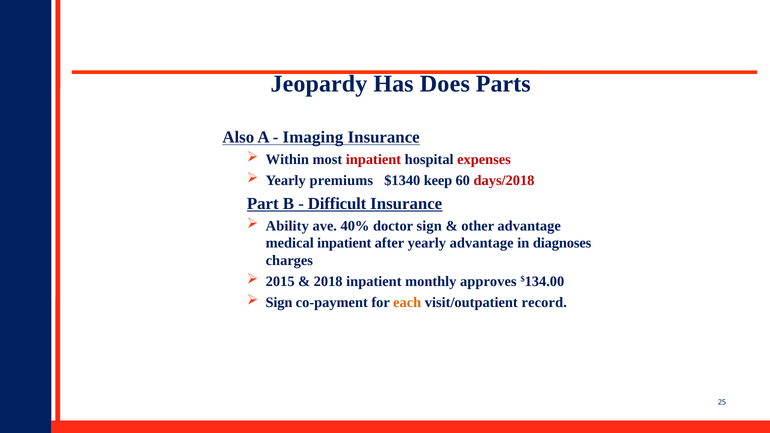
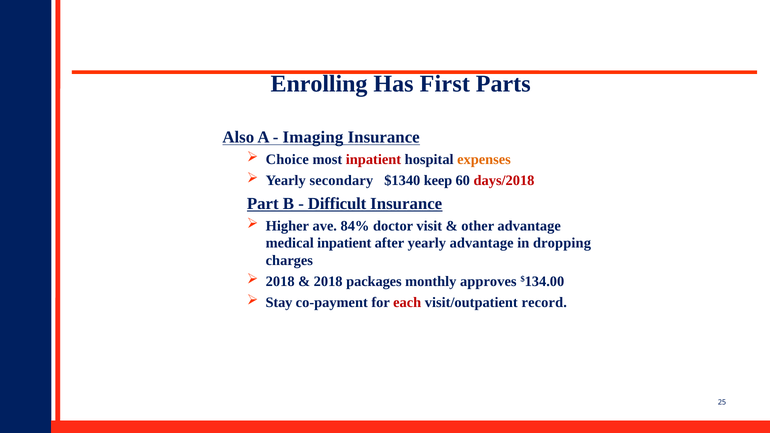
Jeopardy: Jeopardy -> Enrolling
Does: Does -> First
Within: Within -> Choice
expenses colour: red -> orange
premiums: premiums -> secondary
Ability: Ability -> Higher
40%: 40% -> 84%
doctor sign: sign -> visit
diagnoses: diagnoses -> dropping
2015 at (280, 281): 2015 -> 2018
2018 inpatient: inpatient -> packages
Sign at (279, 302): Sign -> Stay
each colour: orange -> red
